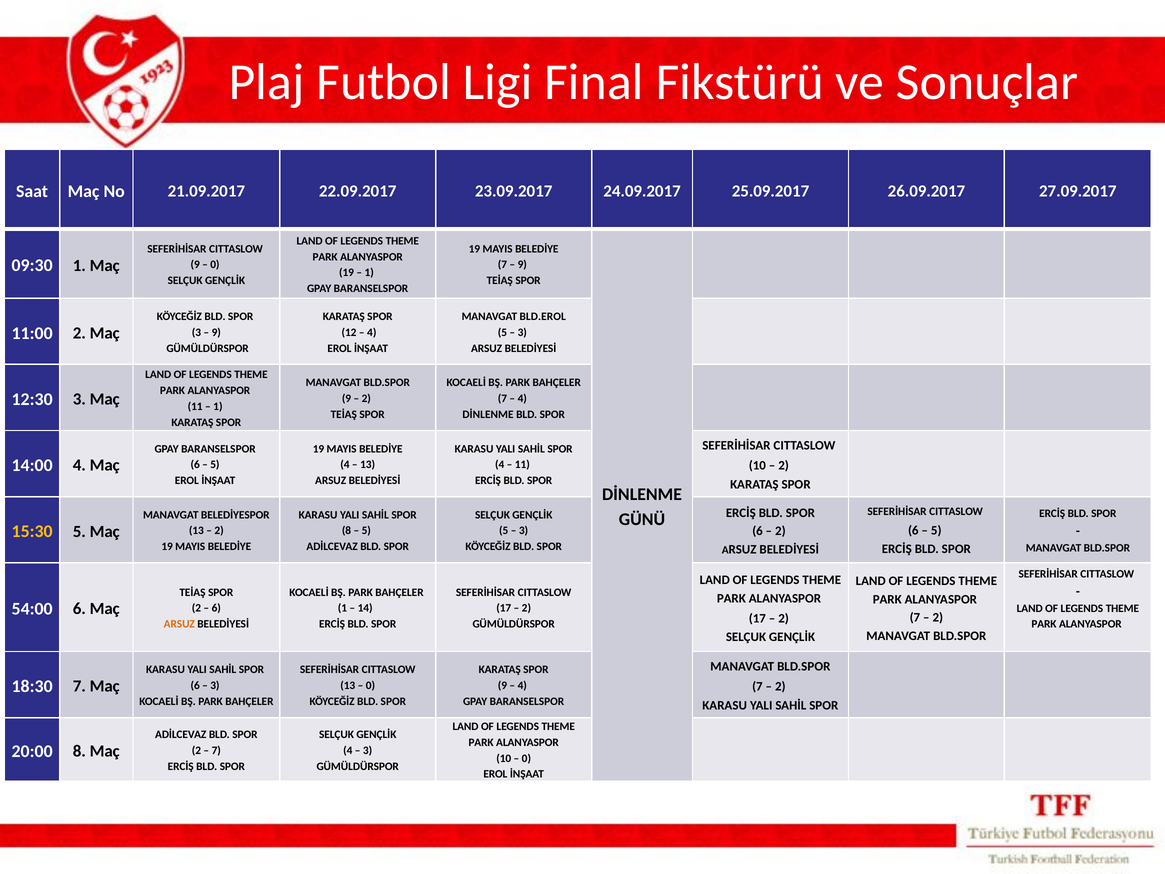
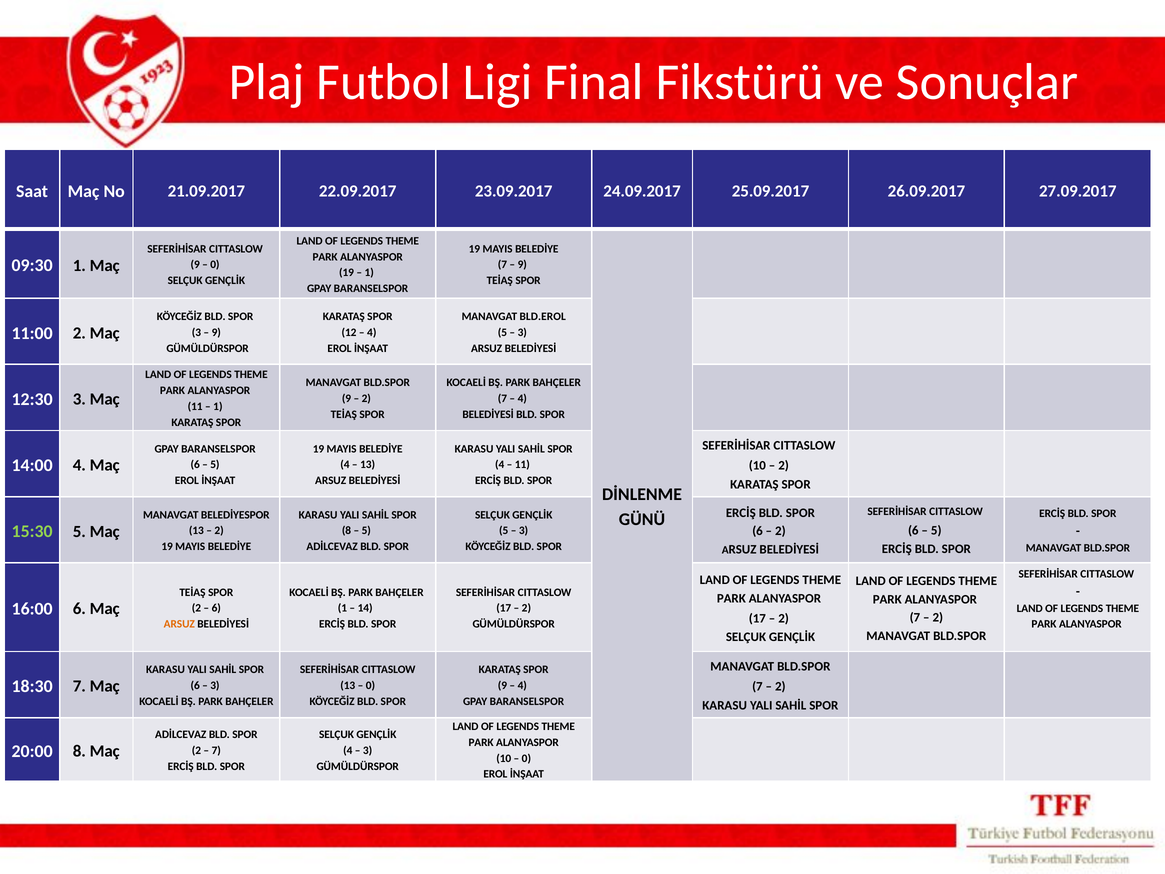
DİNLENME at (488, 414): DİNLENME -> BELEDİYESİ
15:30 colour: yellow -> light green
54:00: 54:00 -> 16:00
